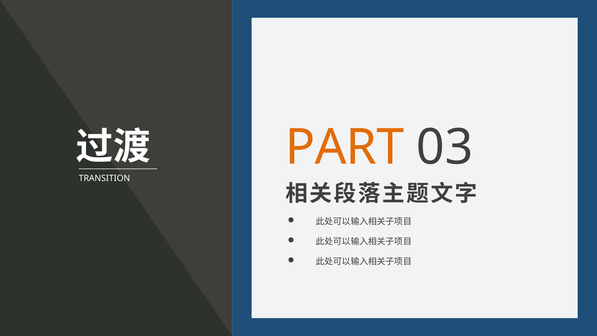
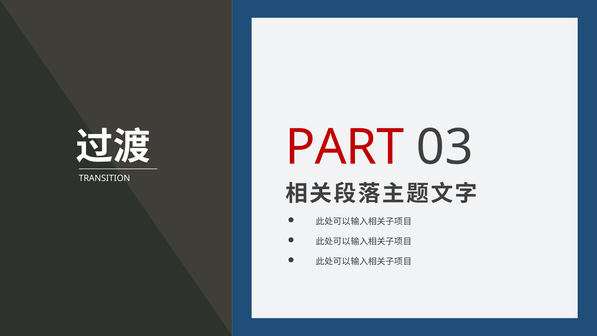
PART colour: orange -> red
